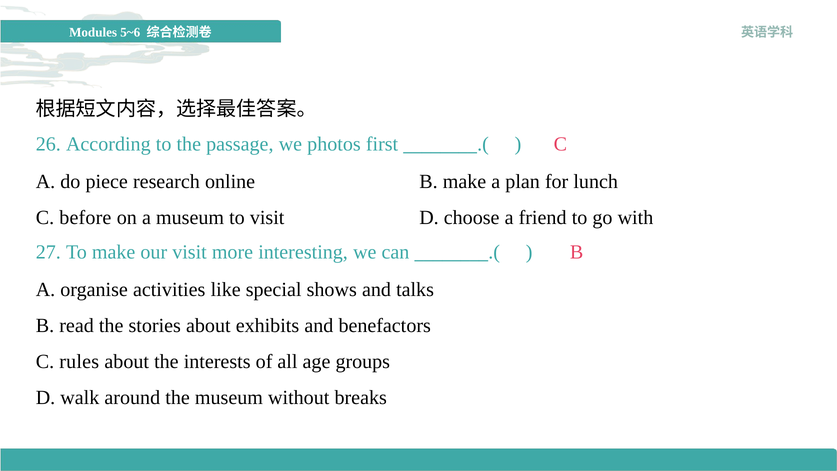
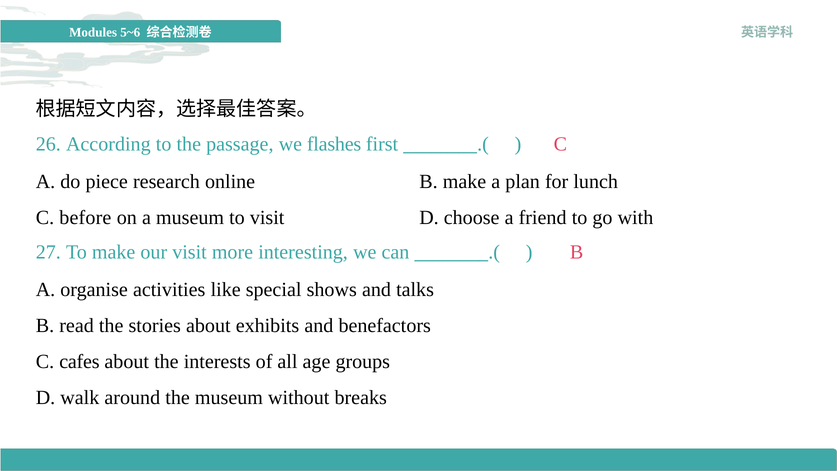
photos: photos -> flashes
rules: rules -> cafes
